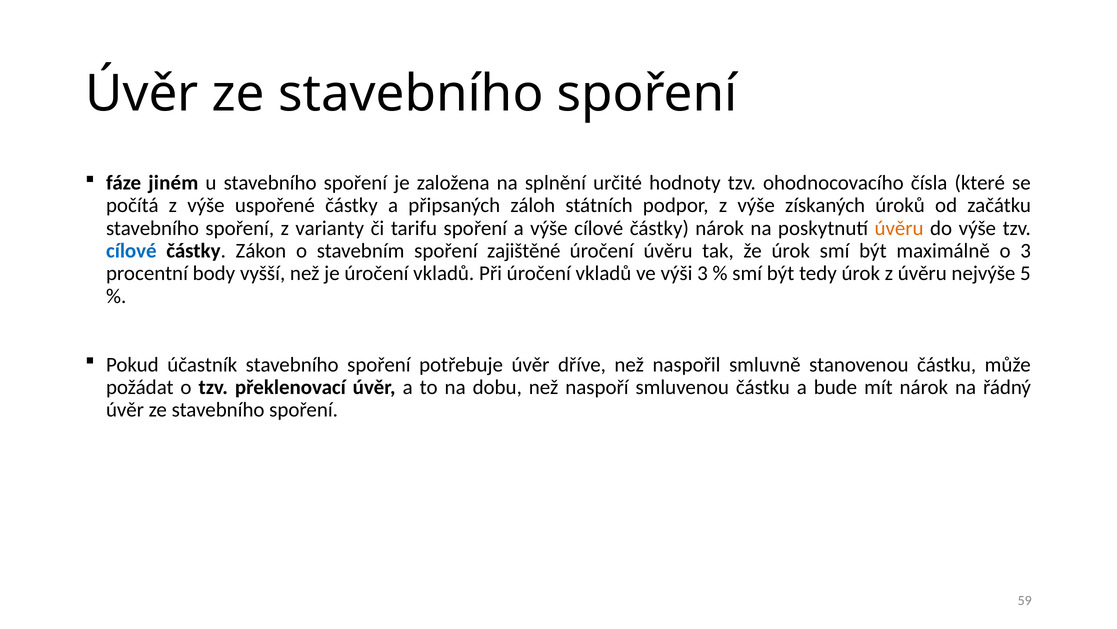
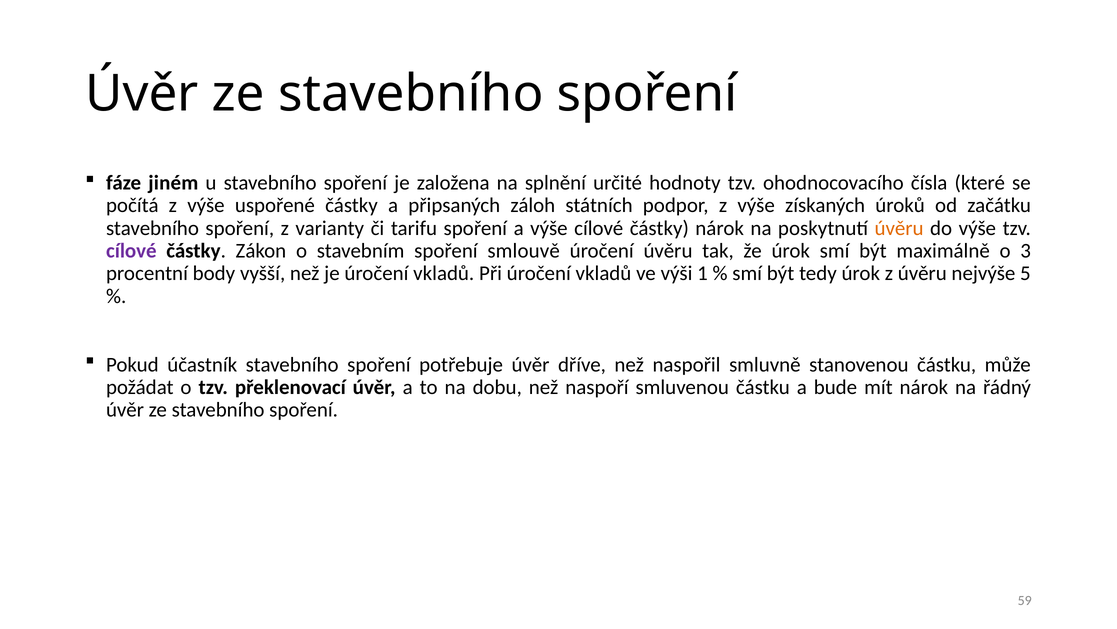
cílové at (131, 251) colour: blue -> purple
zajištěné: zajištěné -> smlouvě
výši 3: 3 -> 1
